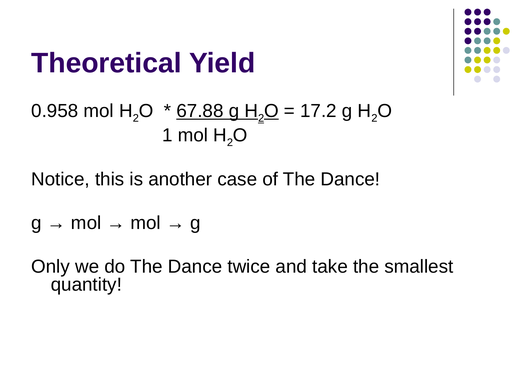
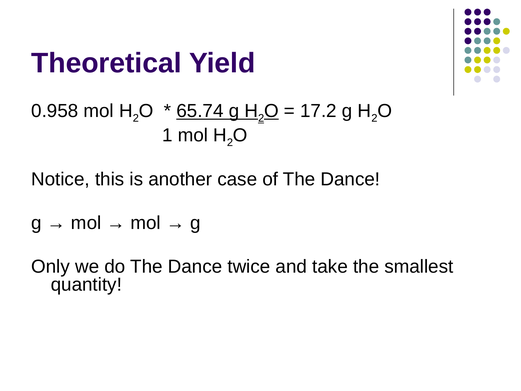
67.88: 67.88 -> 65.74
